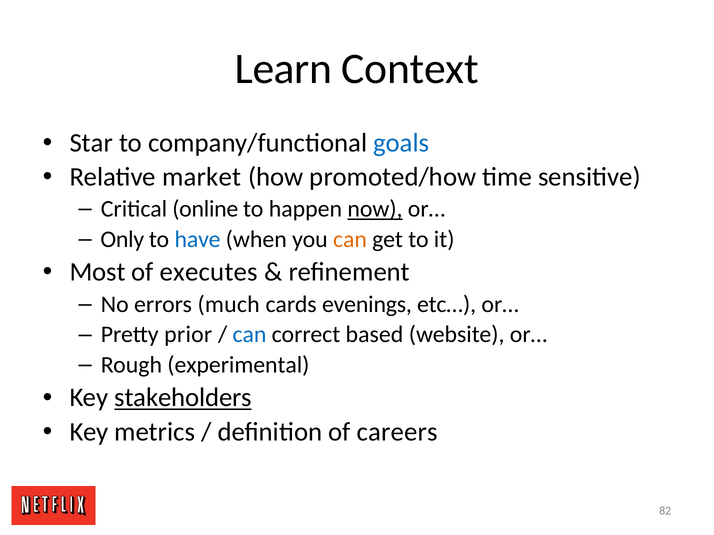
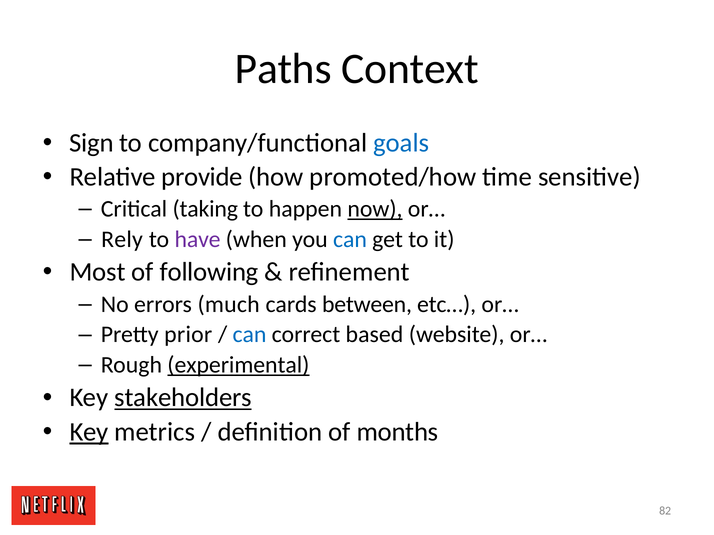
Learn: Learn -> Paths
Star: Star -> Sign
market: market -> provide
online: online -> taking
Only: Only -> Rely
have colour: blue -> purple
can at (350, 240) colour: orange -> blue
executes: executes -> following
evenings: evenings -> between
experimental underline: none -> present
Key at (89, 432) underline: none -> present
careers: careers -> months
